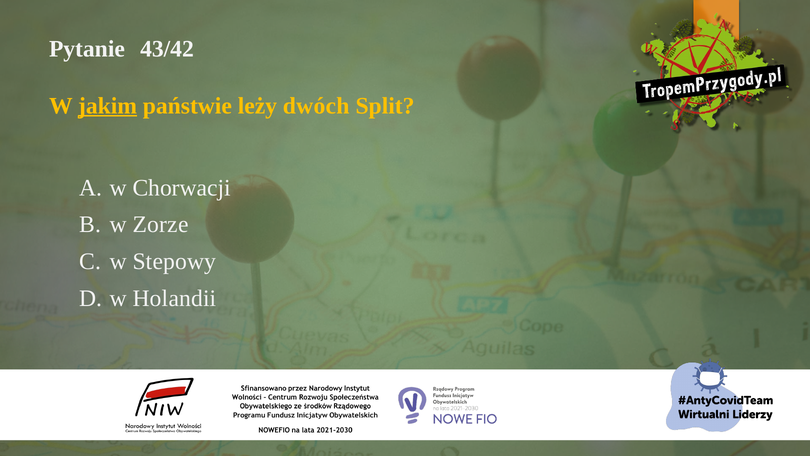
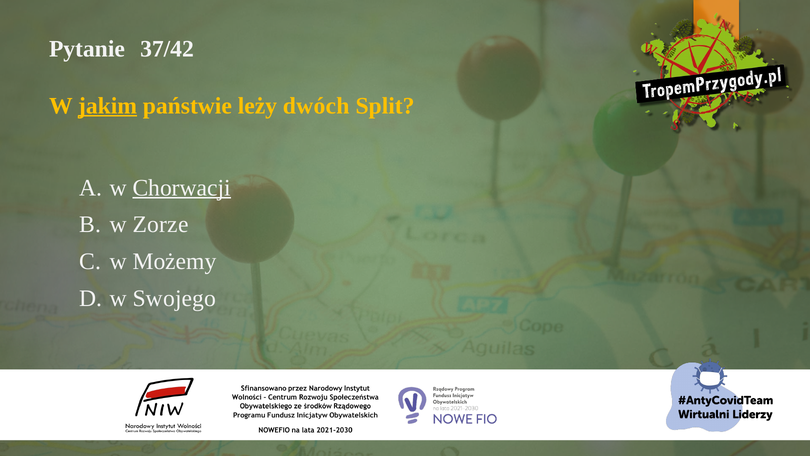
43/42: 43/42 -> 37/42
Chorwacji underline: none -> present
Stepowy: Stepowy -> Możemy
Holandii: Holandii -> Swojego
